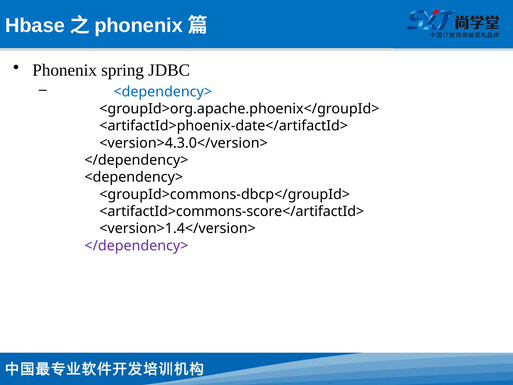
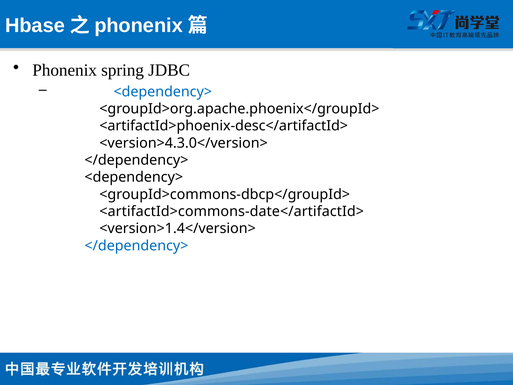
<artifactId>phoenix-date</artifactId>: <artifactId>phoenix-date</artifactId> -> <artifactId>phoenix-desc</artifactId>
<artifactId>commons-score</artifactId>: <artifactId>commons-score</artifactId> -> <artifactId>commons-date</artifactId>
</dependency> at (136, 246) colour: purple -> blue
